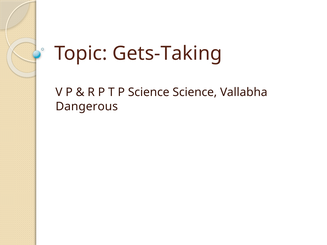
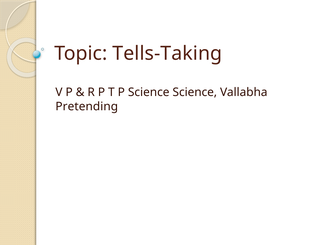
Gets-Taking: Gets-Taking -> Tells-Taking
Dangerous: Dangerous -> Pretending
